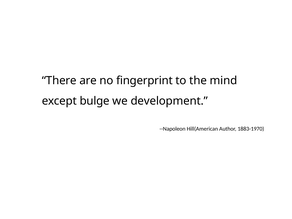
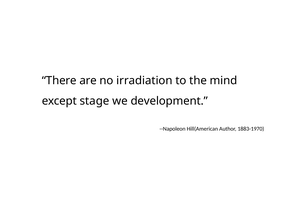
fingerprint: fingerprint -> irradiation
bulge: bulge -> stage
